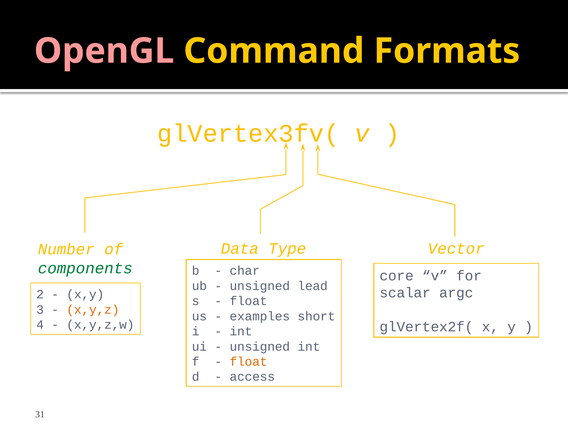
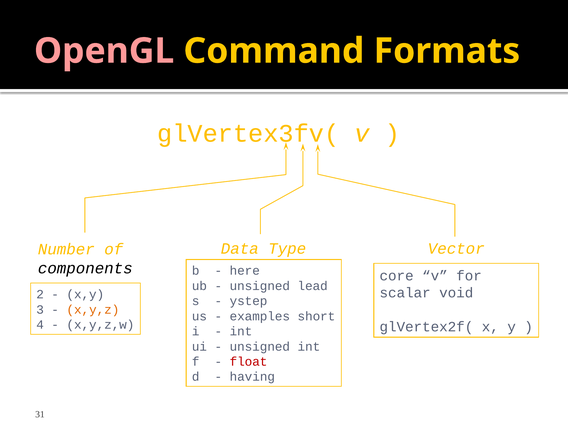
components colour: green -> black
char: char -> here
argc: argc -> void
float at (249, 301): float -> ystep
float at (249, 362) colour: orange -> red
access: access -> having
